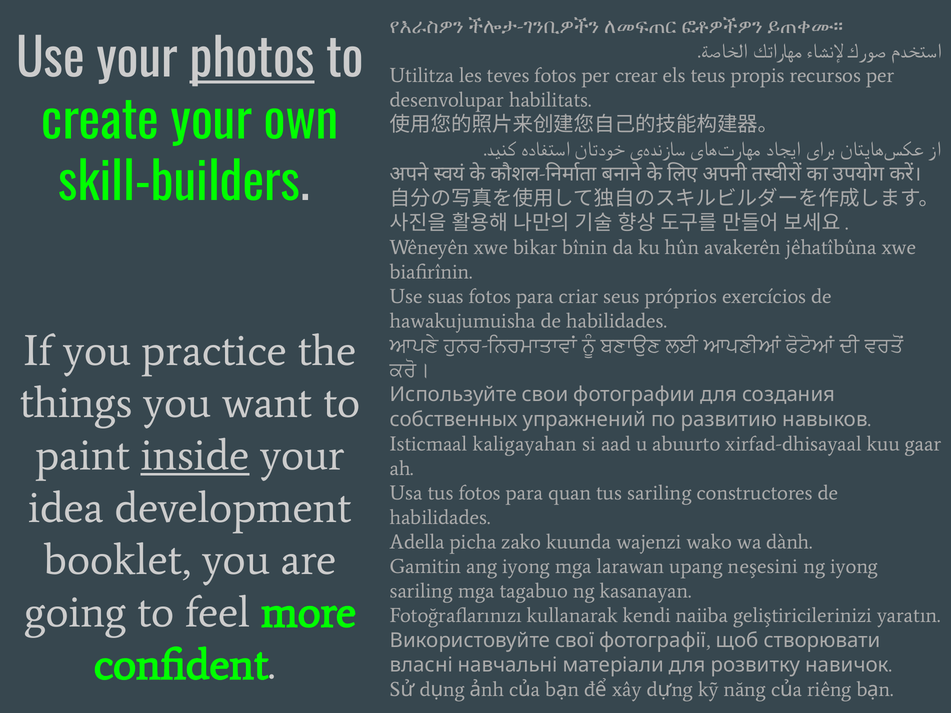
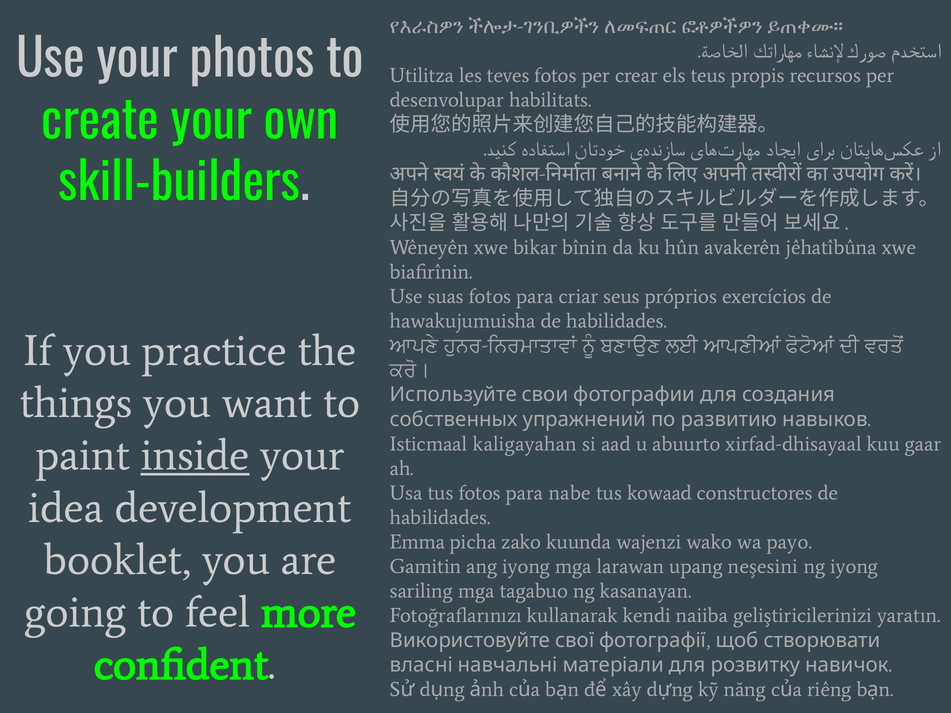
photos underline: present -> none
quan: quan -> nabe
tus sariling: sariling -> kowaad
Adella: Adella -> Emma
dành: dành -> payo
